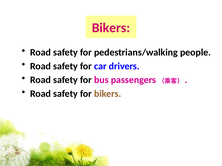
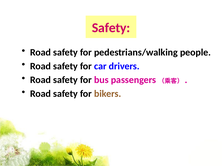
Bikers at (111, 28): Bikers -> Safety
